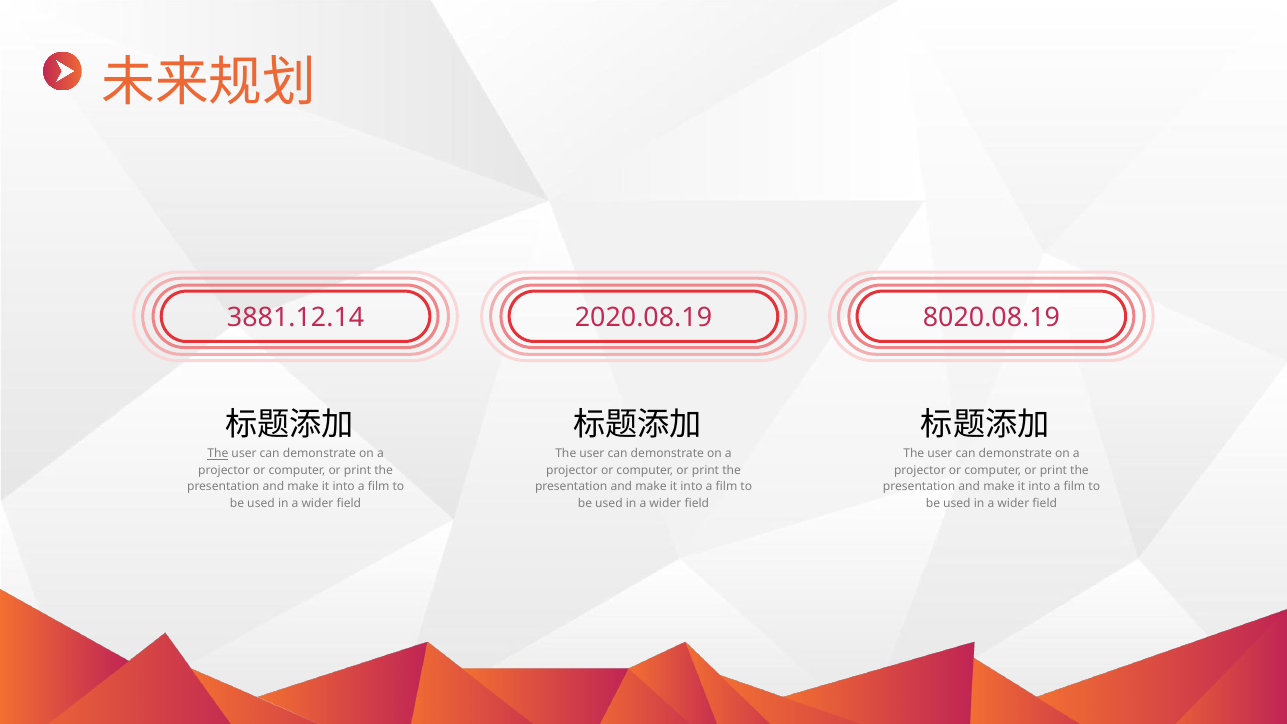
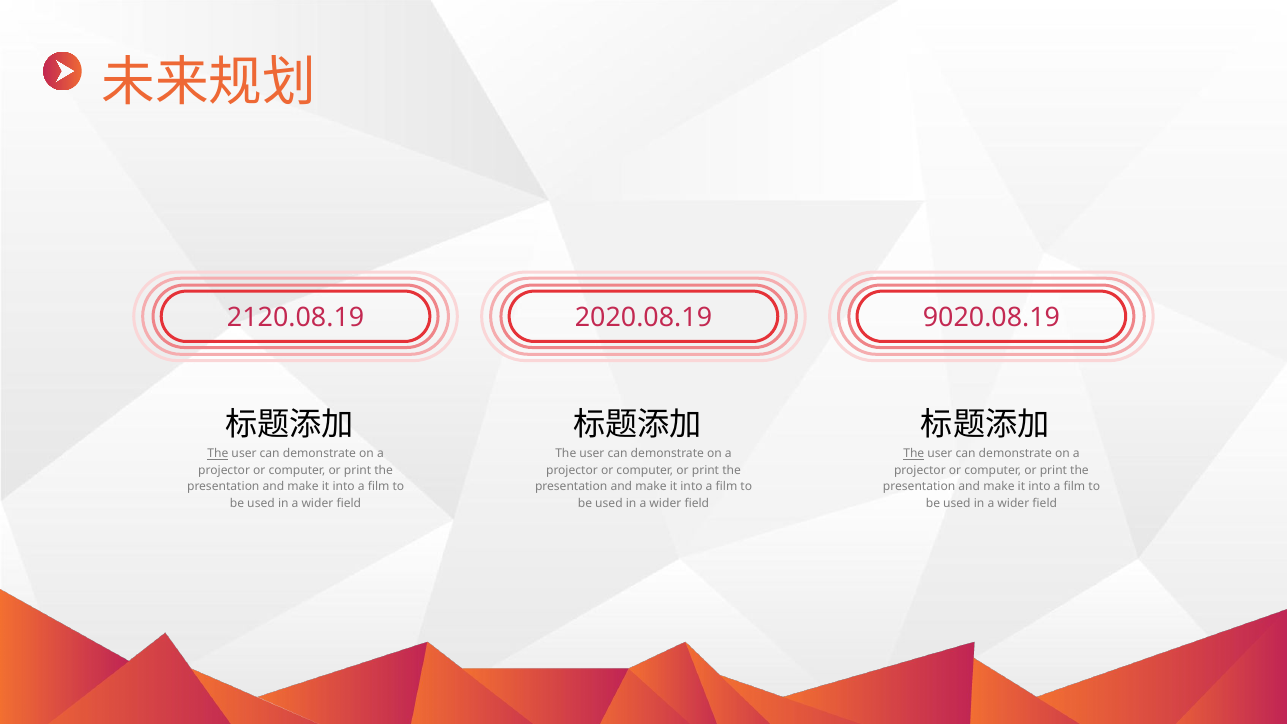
3881.12.14: 3881.12.14 -> 2120.08.19
8020.08.19: 8020.08.19 -> 9020.08.19
The at (914, 454) underline: none -> present
